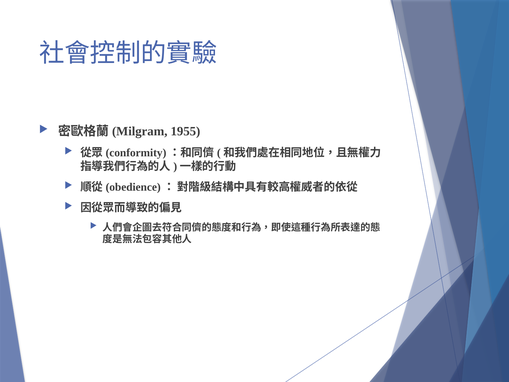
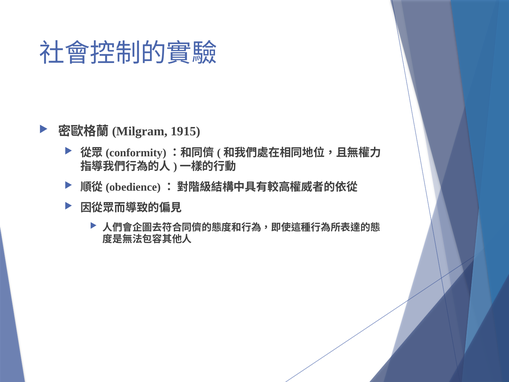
1955: 1955 -> 1915
